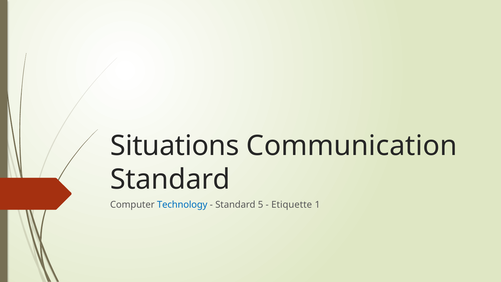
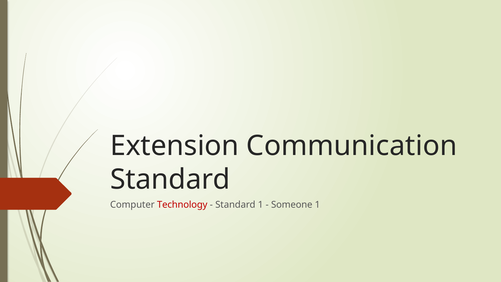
Situations: Situations -> Extension
Technology colour: blue -> red
Standard 5: 5 -> 1
Etiquette: Etiquette -> Someone
